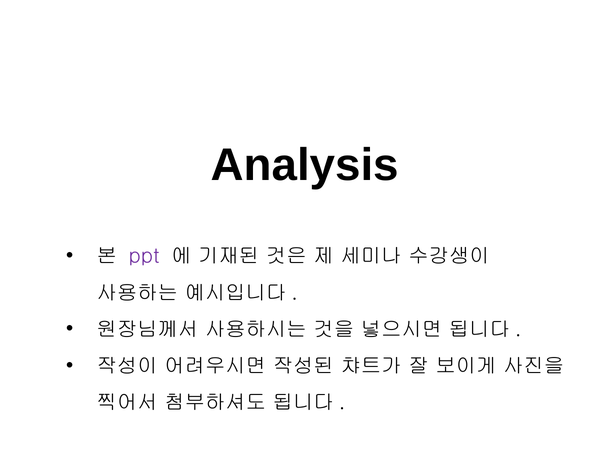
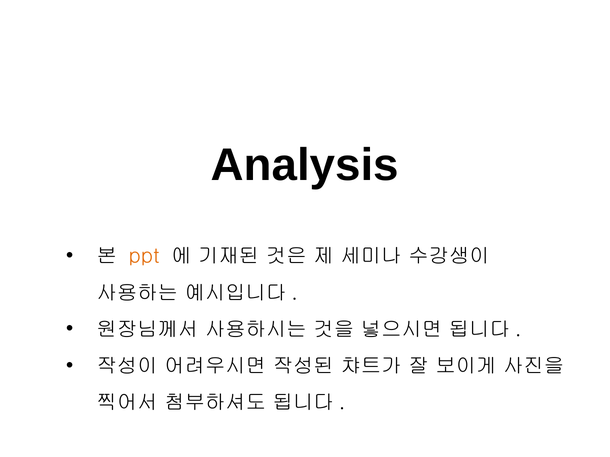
ppt colour: purple -> orange
